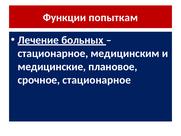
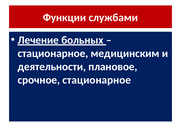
попыткам: попыткам -> службами
медицинские: медицинские -> деятельности
